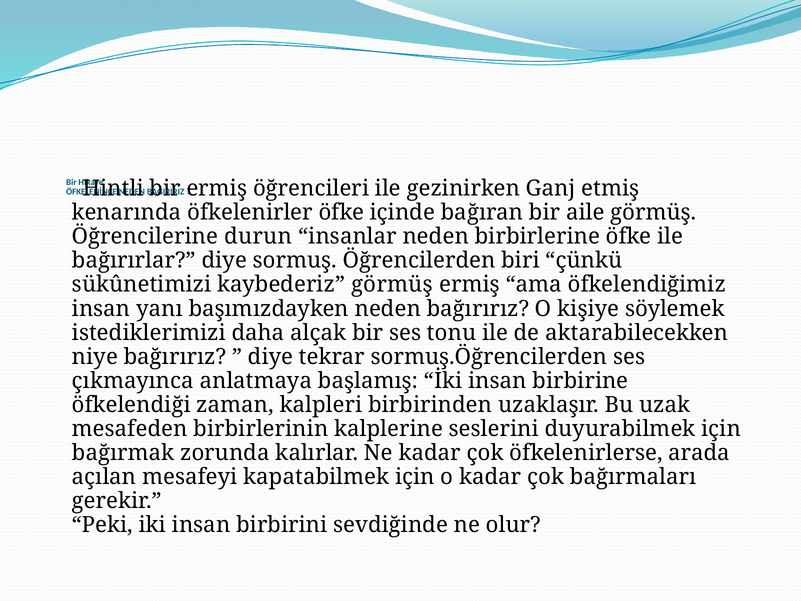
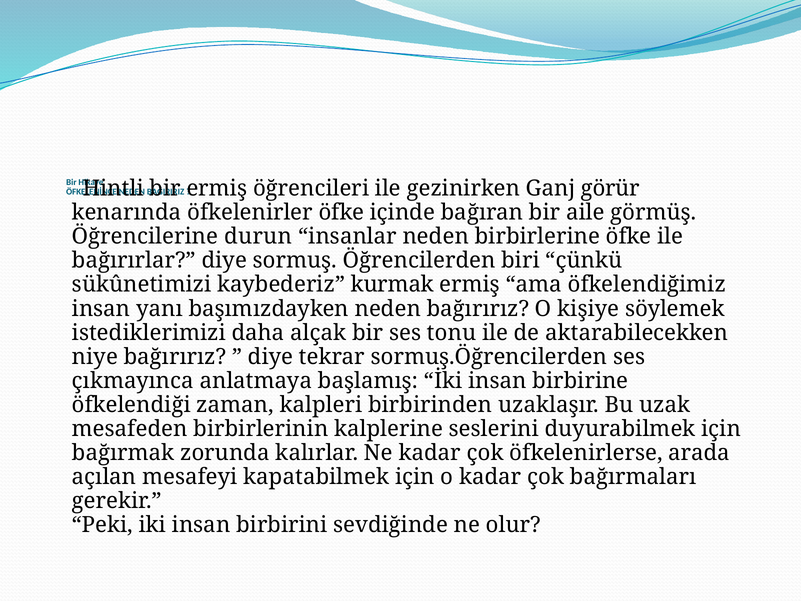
etmiş: etmiş -> görür
kaybederiz görmüş: görmüş -> kurmak
